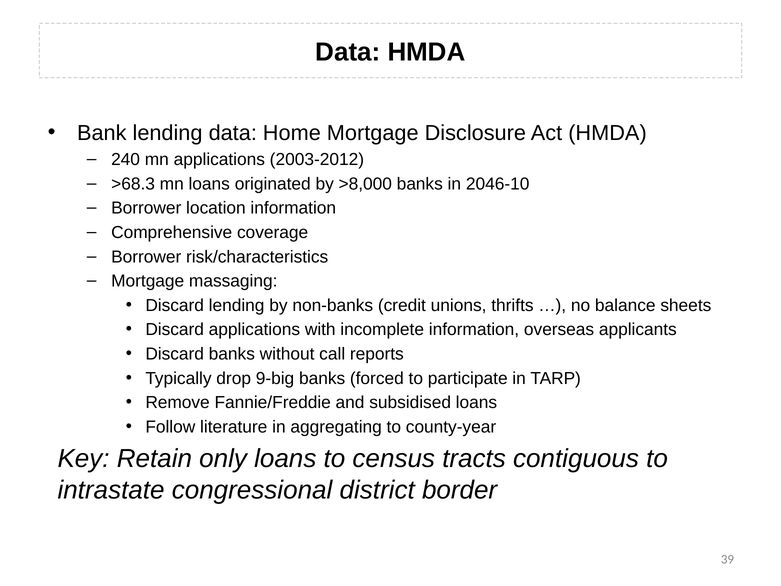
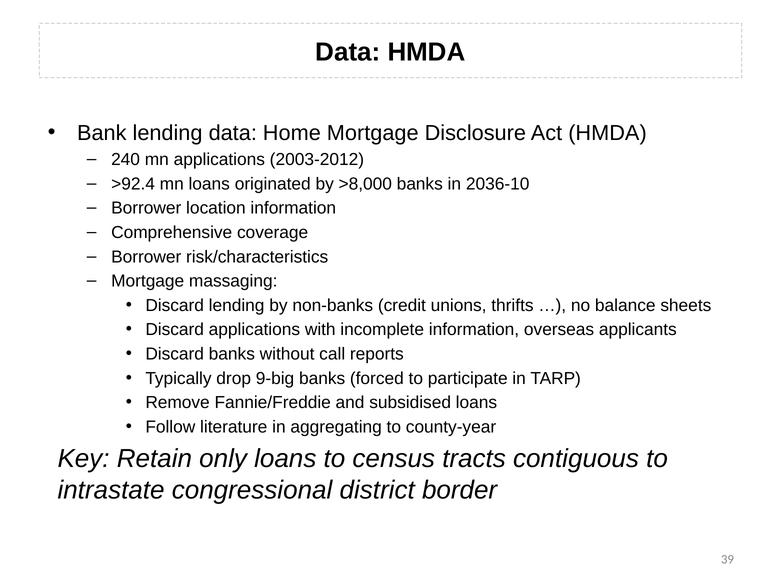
>68.3: >68.3 -> >92.4
2046-10: 2046-10 -> 2036-10
